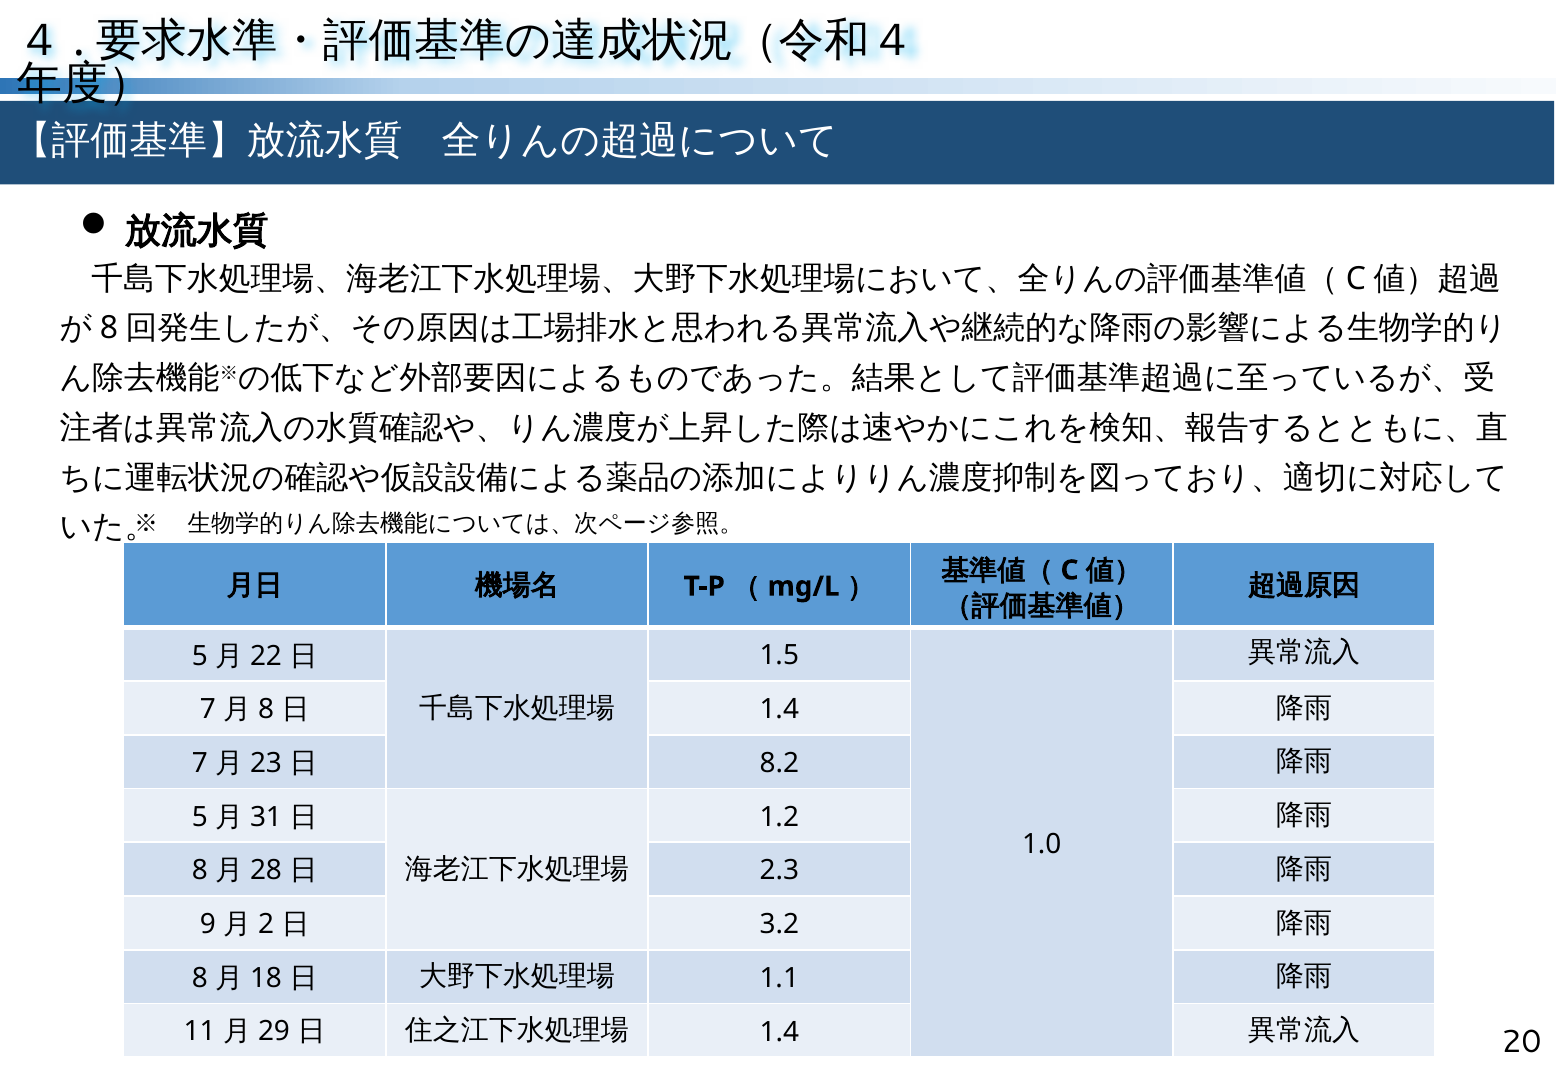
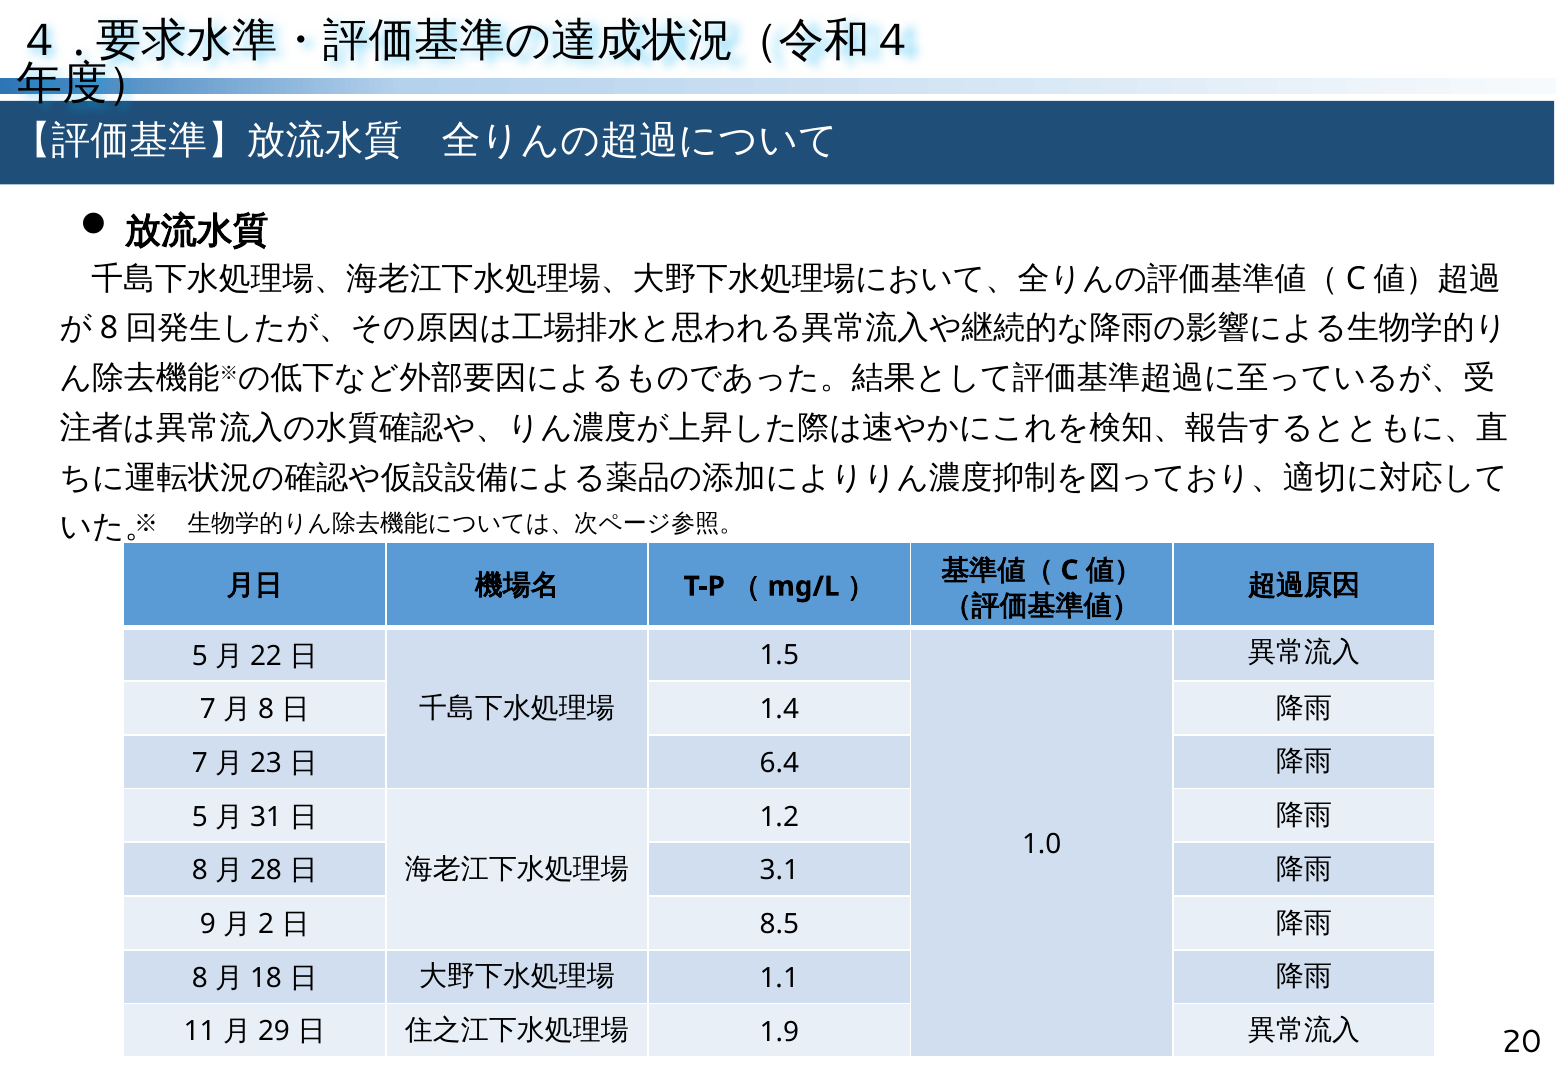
8.2: 8.2 -> 6.4
2.3: 2.3 -> 3.1
3.2: 3.2 -> 8.5
1.4 at (779, 1032): 1.4 -> 1.9
